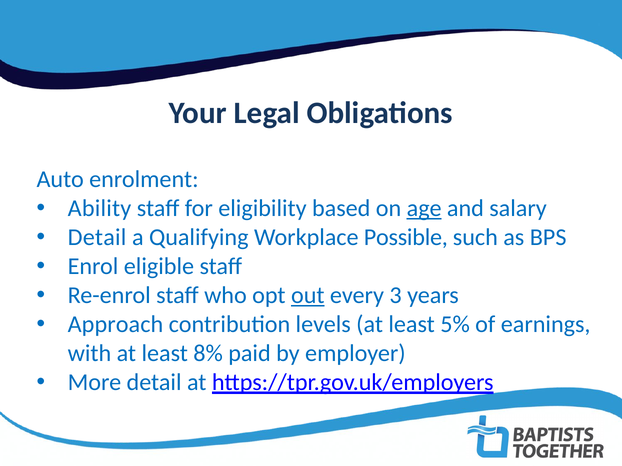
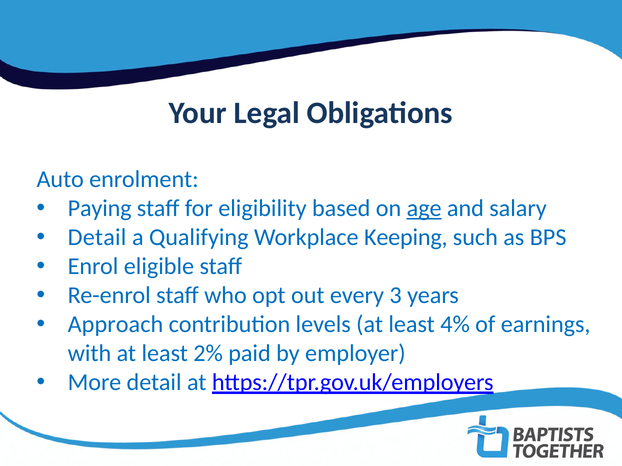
Ability: Ability -> Paying
Possible: Possible -> Keeping
out underline: present -> none
5%: 5% -> 4%
8%: 8% -> 2%
